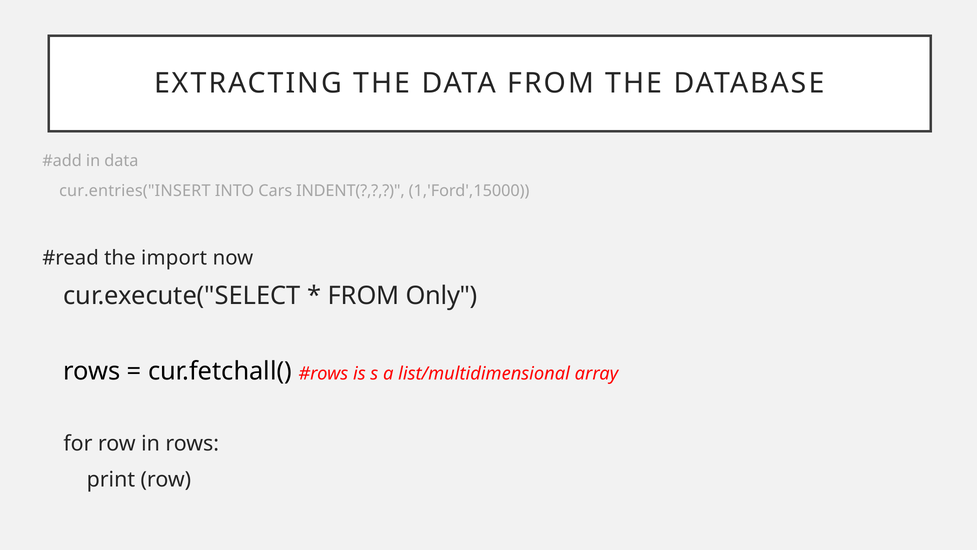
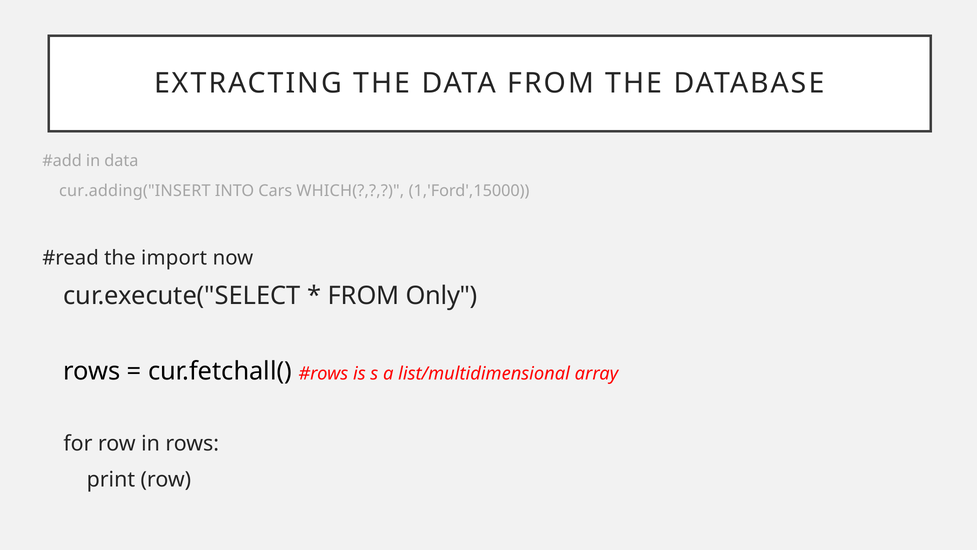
cur.entries("INSERT: cur.entries("INSERT -> cur.adding("INSERT
INDENT(: INDENT( -> WHICH(
